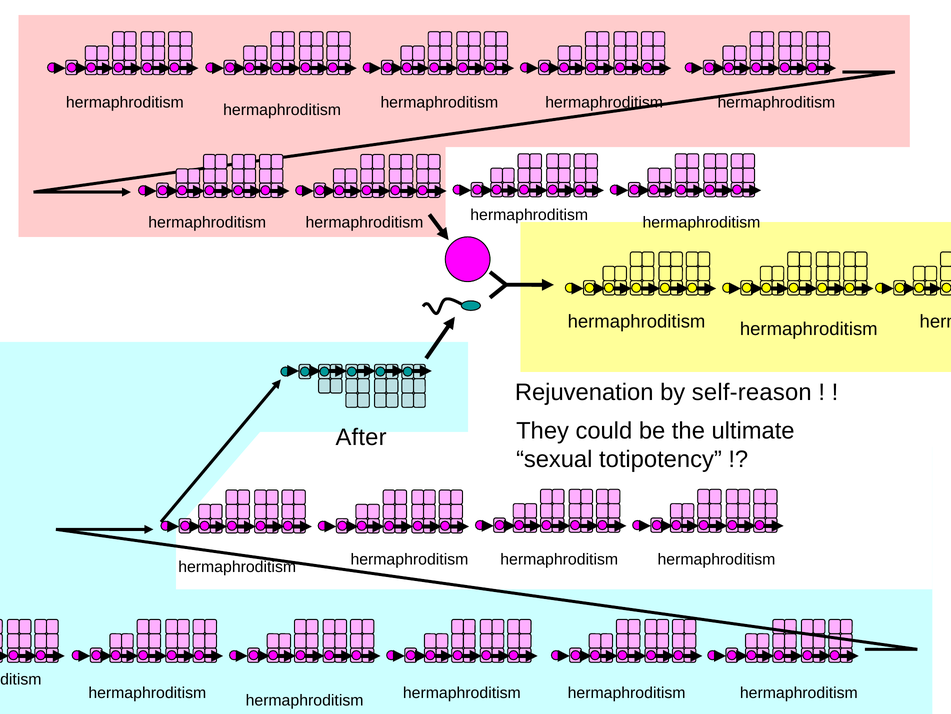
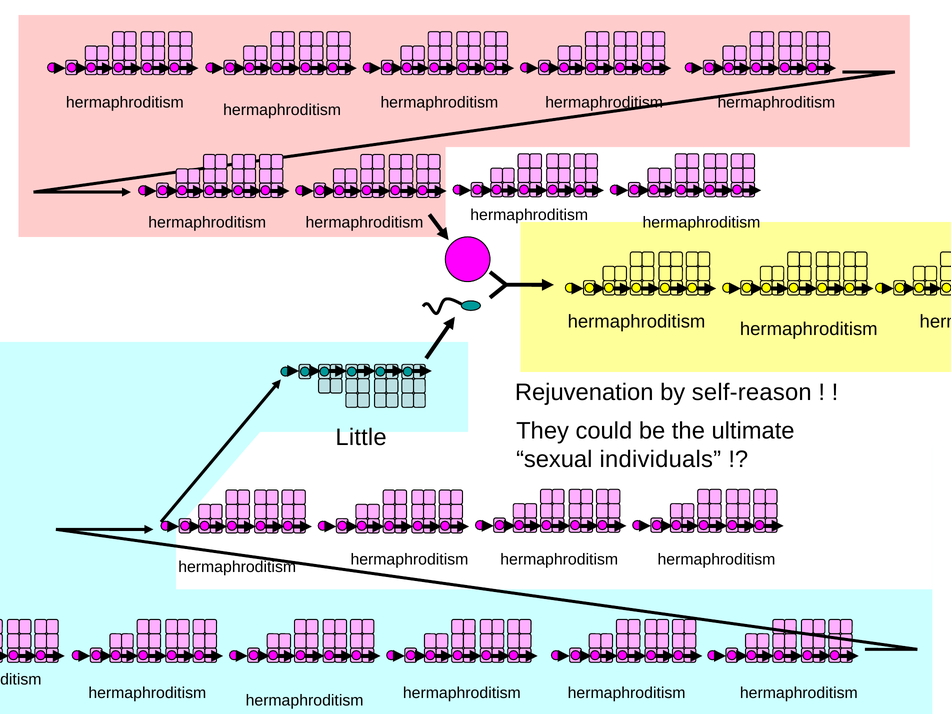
After: After -> Little
totipotency: totipotency -> individuals
